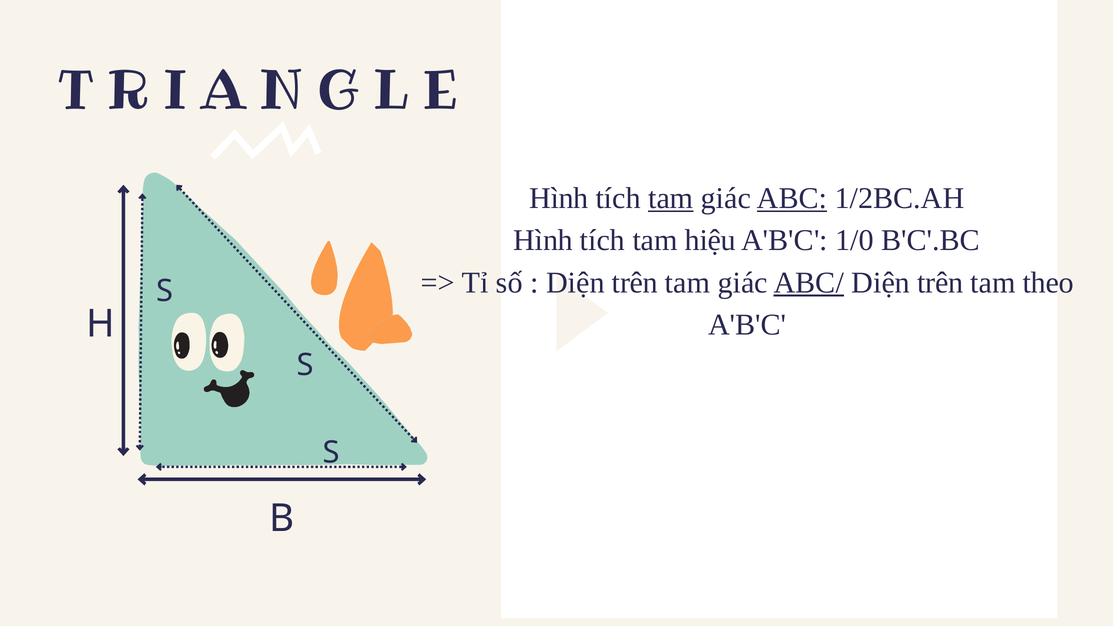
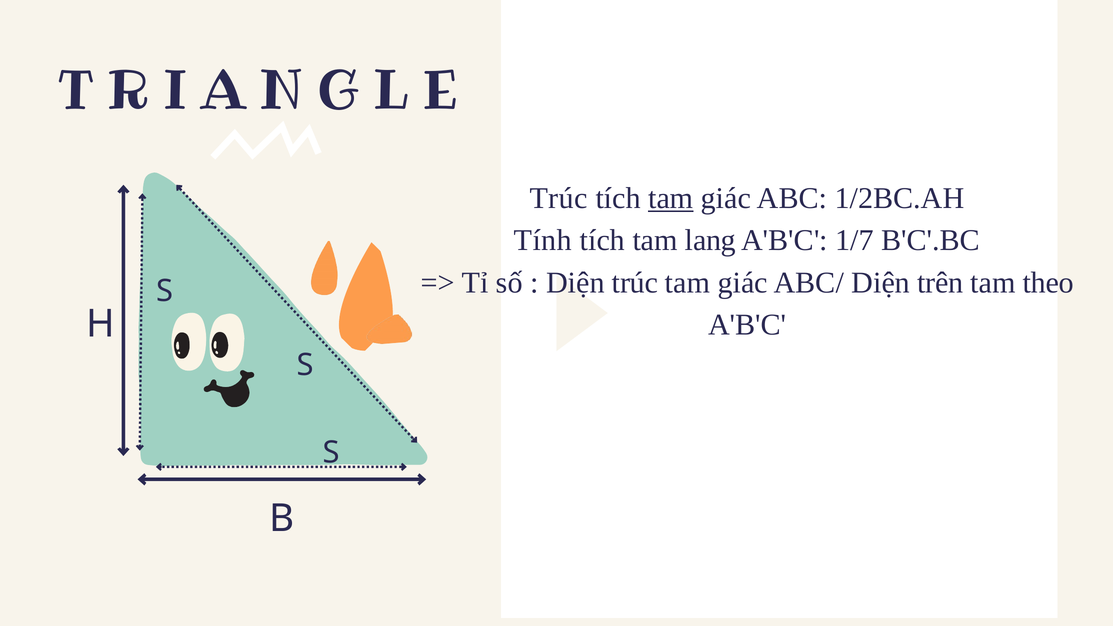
Hình at (559, 198): Hình -> Trúc
ABC underline: present -> none
Hình at (543, 240): Hình -> Tính
hiệu: hiệu -> lang
1/0: 1/0 -> 1/7
trên at (635, 283): trên -> trúc
ABC/ underline: present -> none
